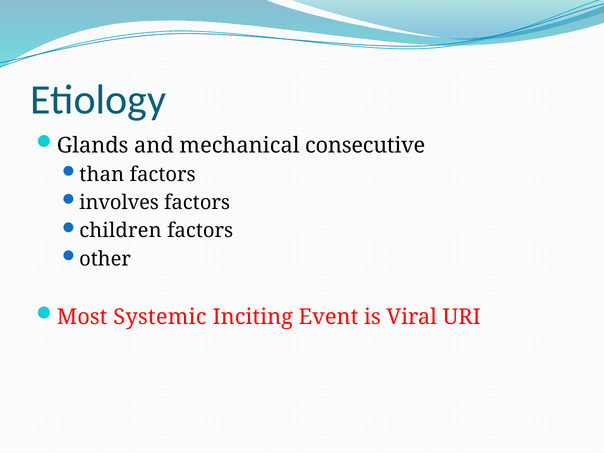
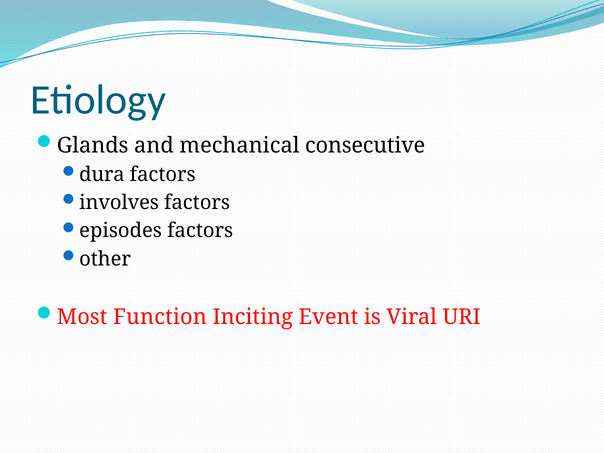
than: than -> dura
children: children -> episodes
Systemic: Systemic -> Function
